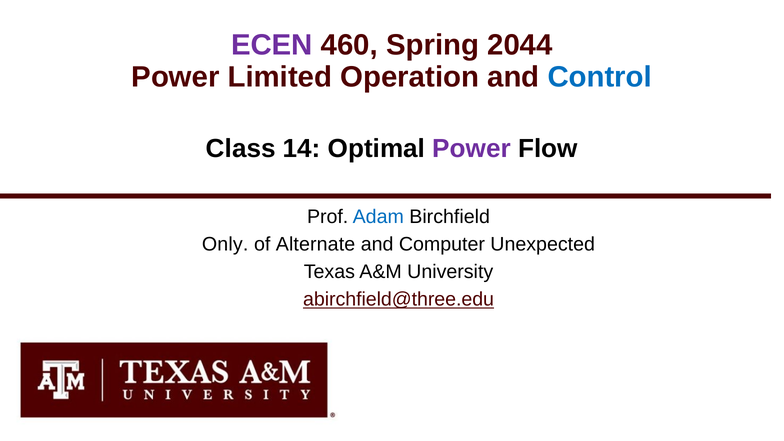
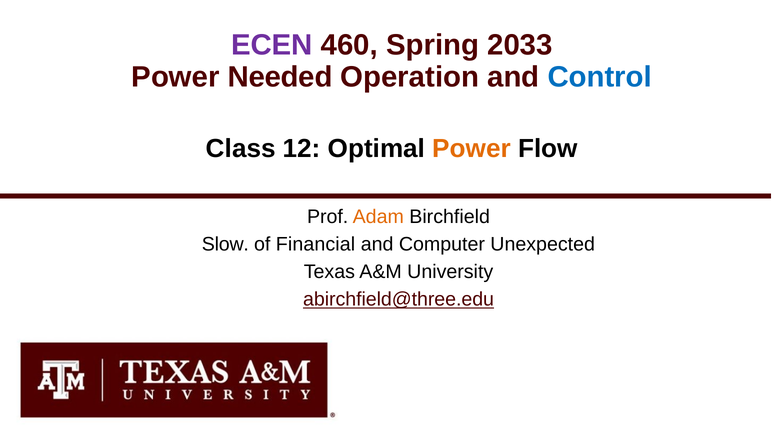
2044: 2044 -> 2033
Limited: Limited -> Needed
14: 14 -> 12
Power at (472, 149) colour: purple -> orange
Adam colour: blue -> orange
Only: Only -> Slow
Alternate: Alternate -> Financial
